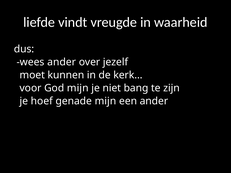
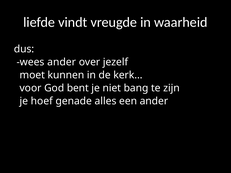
God mijn: mijn -> bent
genade mijn: mijn -> alles
